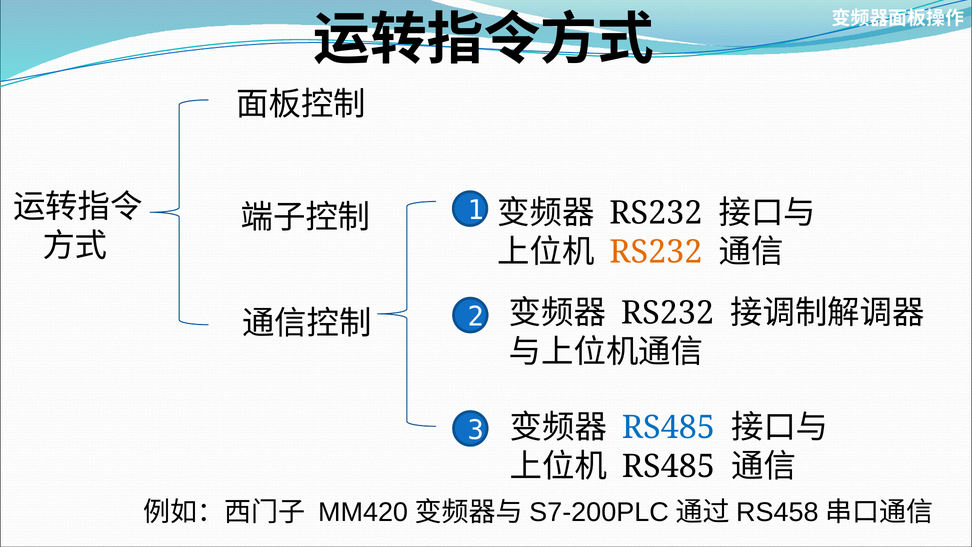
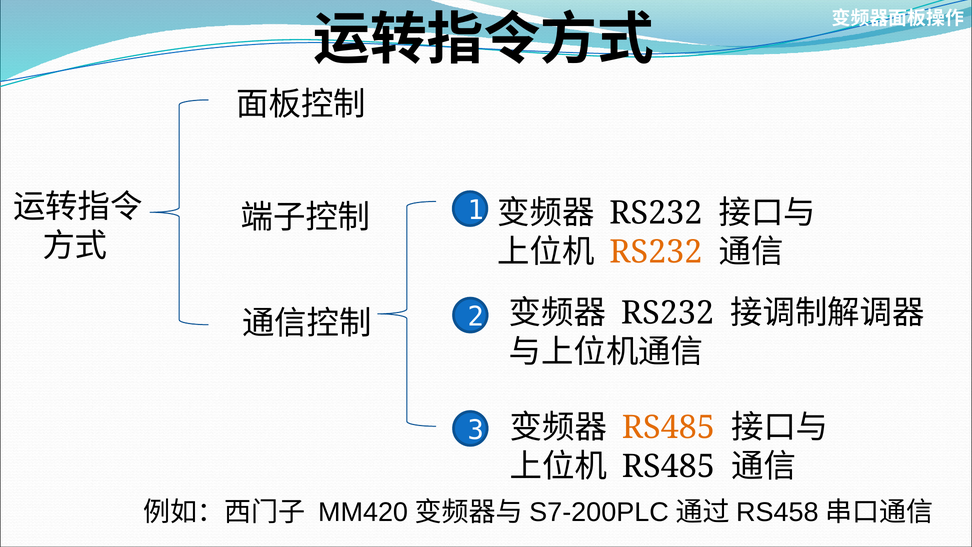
RS485 at (668, 428) colour: blue -> orange
